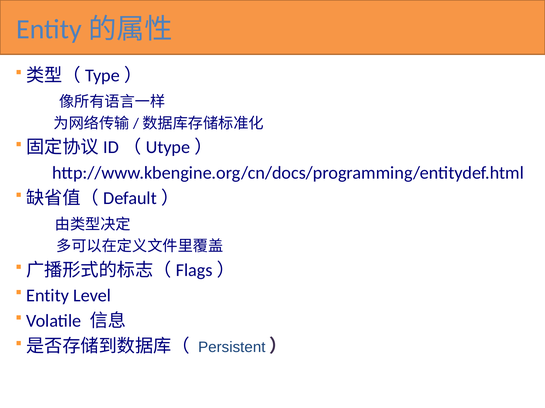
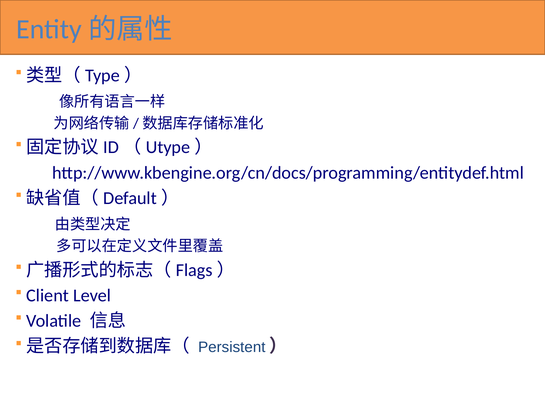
Entity: Entity -> Client
